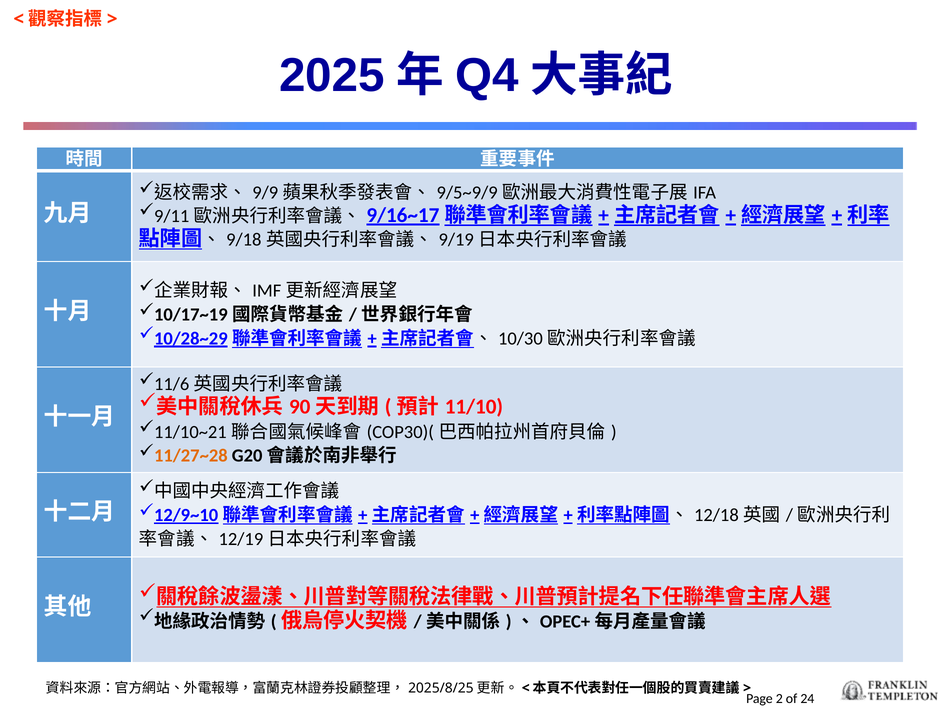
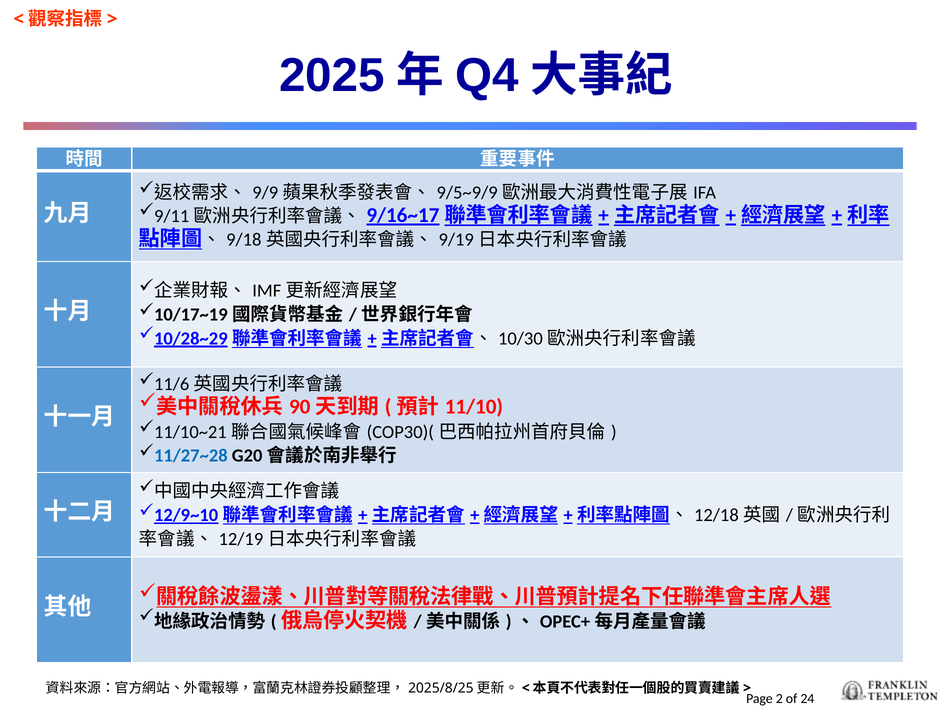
11/27~28 colour: orange -> blue
